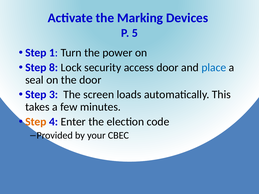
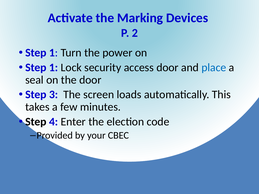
5: 5 -> 2
8 at (54, 68): 8 -> 1
Step at (36, 122) colour: orange -> black
